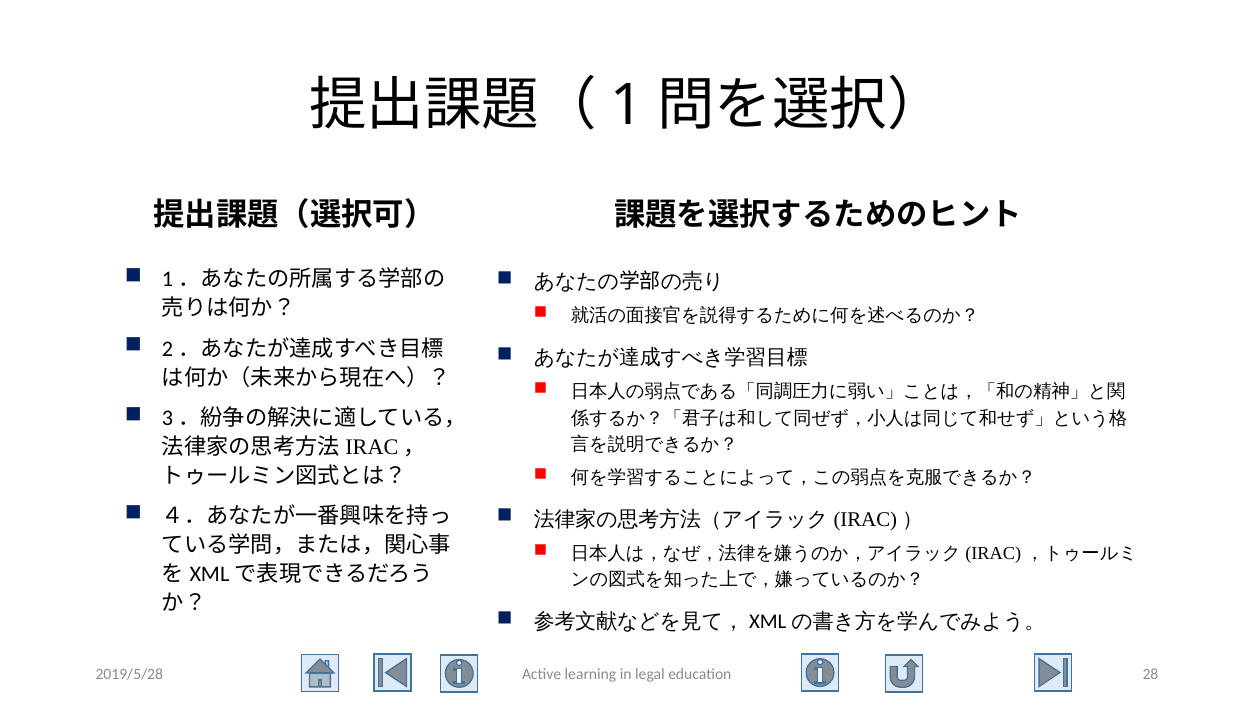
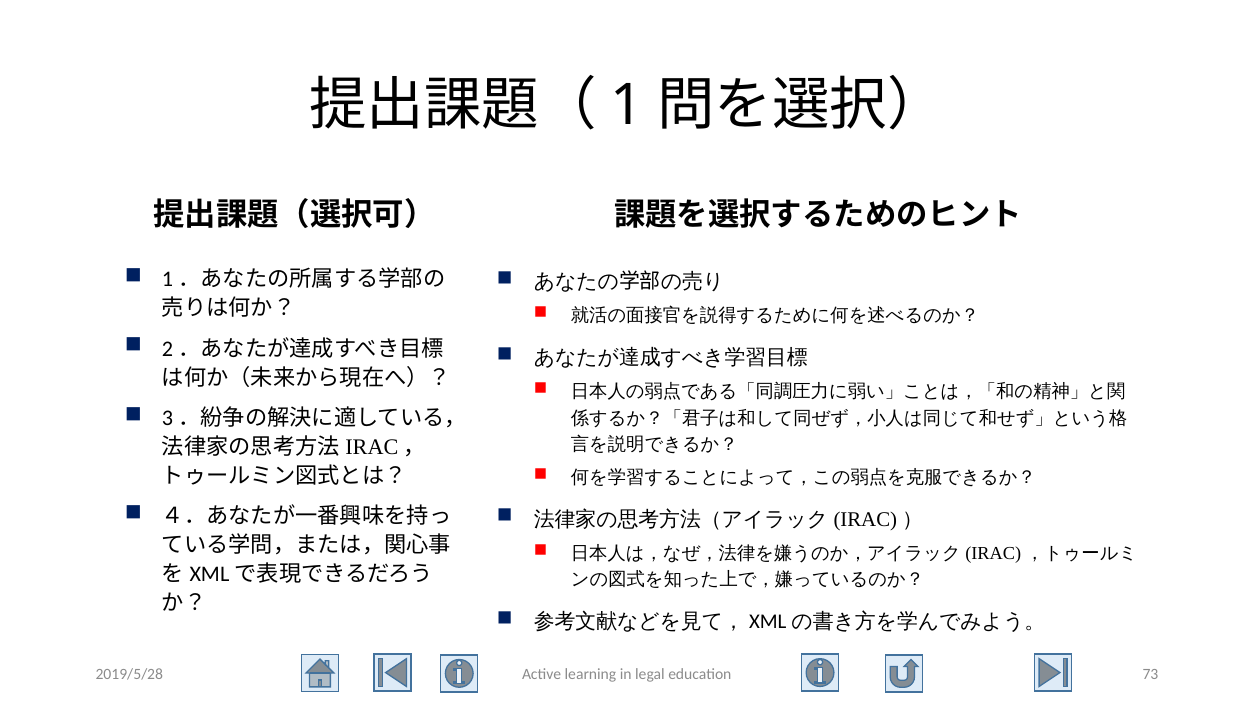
28: 28 -> 73
